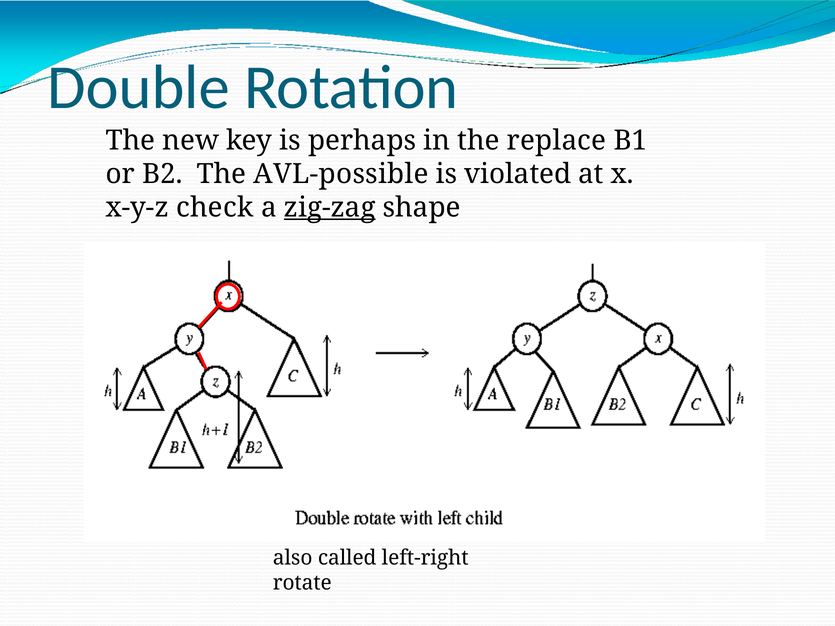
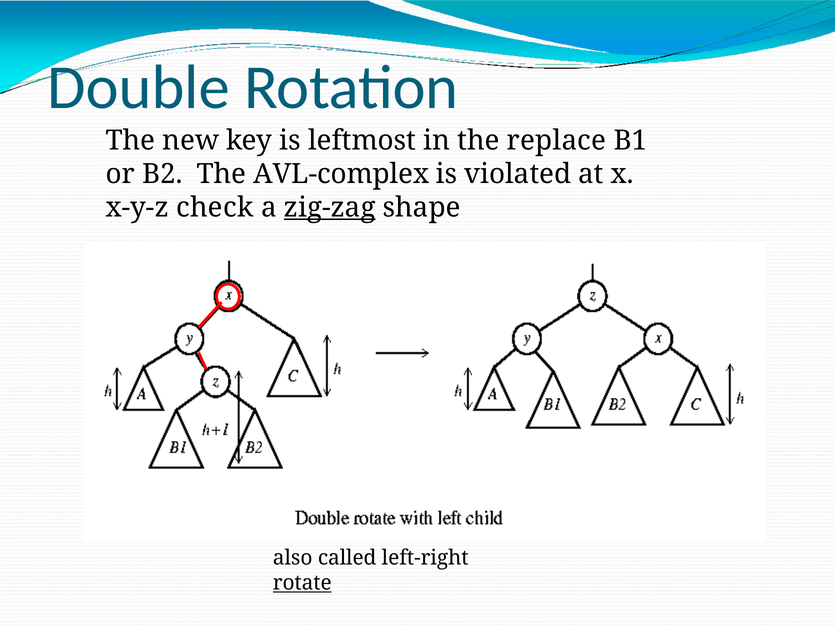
perhaps: perhaps -> leftmost
AVL-possible: AVL-possible -> AVL-complex
rotate underline: none -> present
